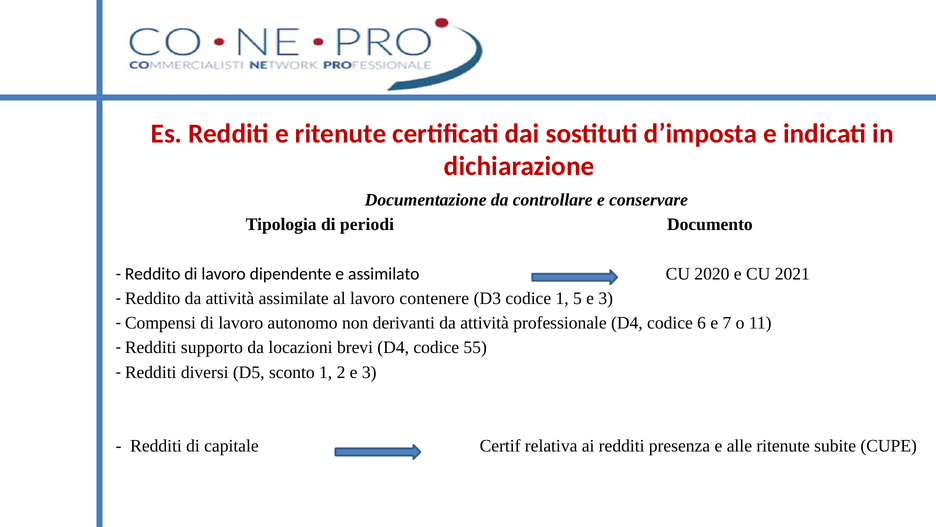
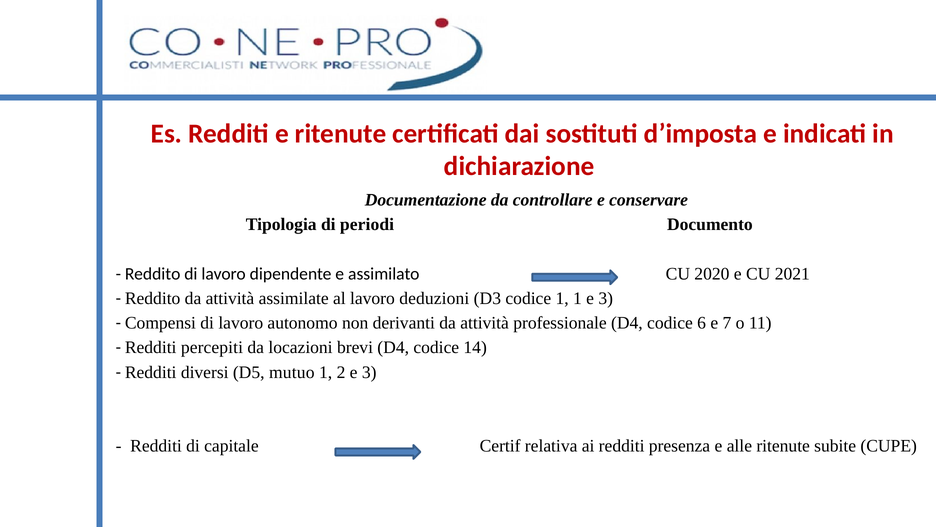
contenere: contenere -> deduzioni
1 5: 5 -> 1
supporto: supporto -> percepiti
55: 55 -> 14
sconto: sconto -> mutuo
